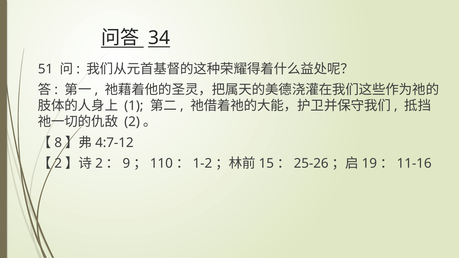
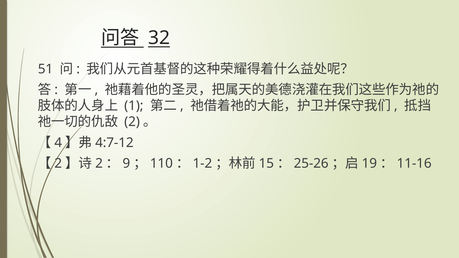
34: 34 -> 32
8: 8 -> 4
